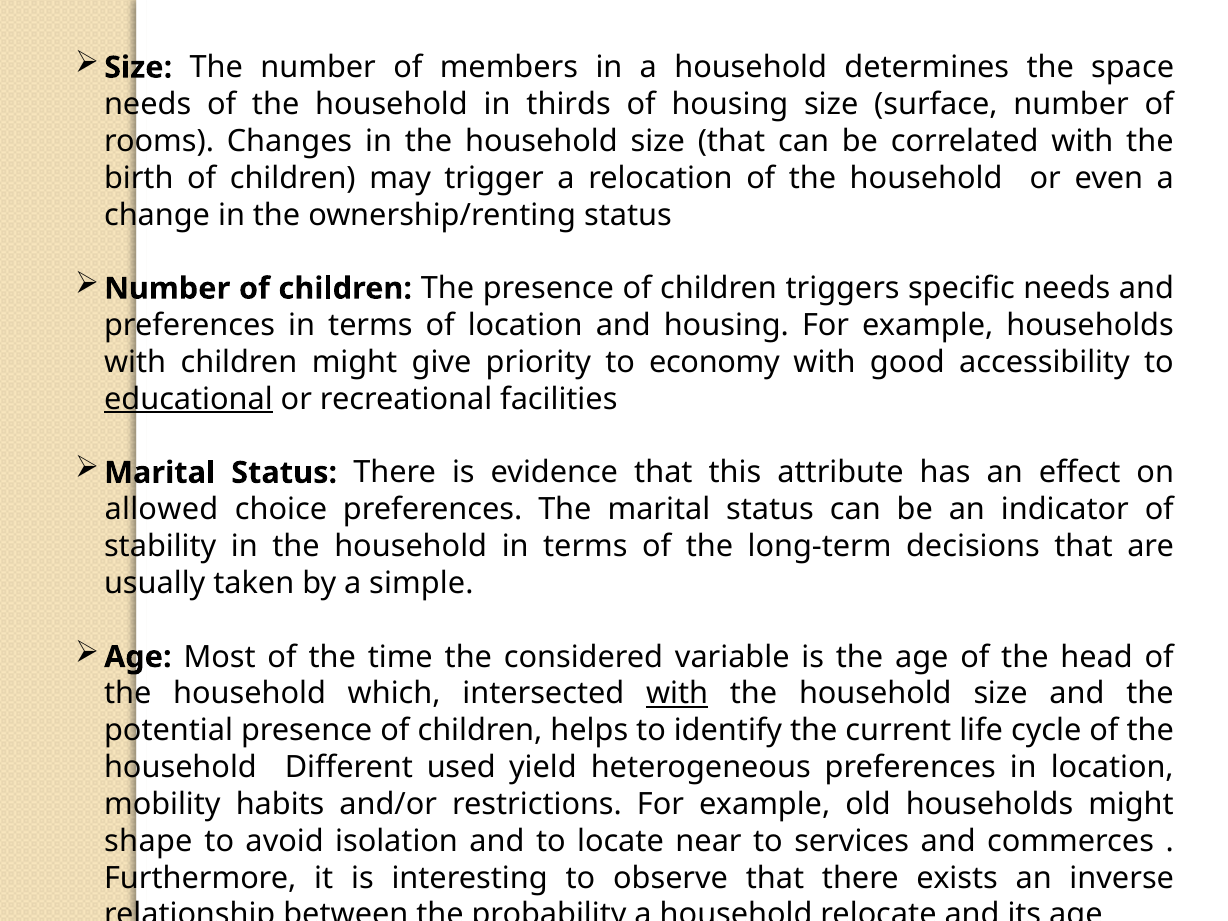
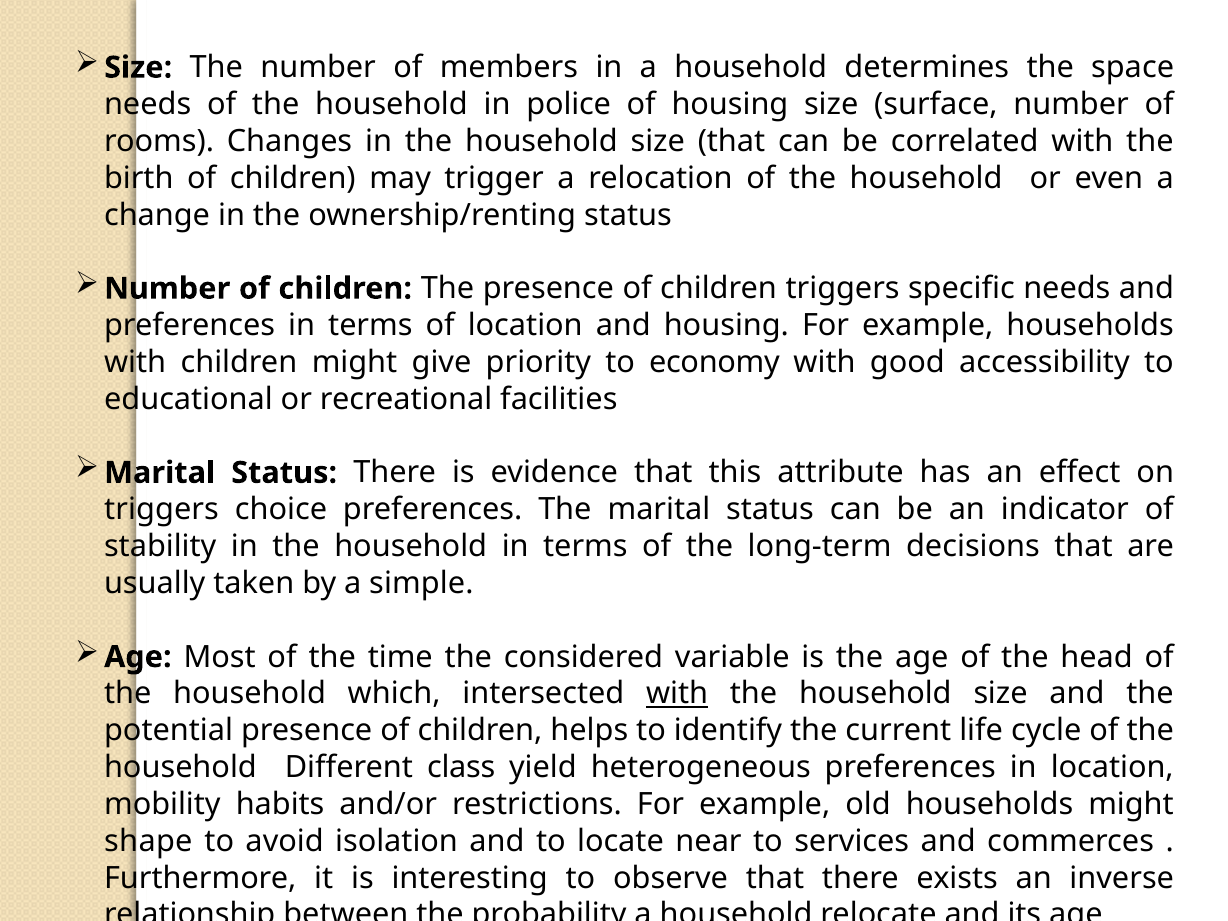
thirds: thirds -> police
educational underline: present -> none
allowed at (161, 510): allowed -> triggers
used: used -> class
